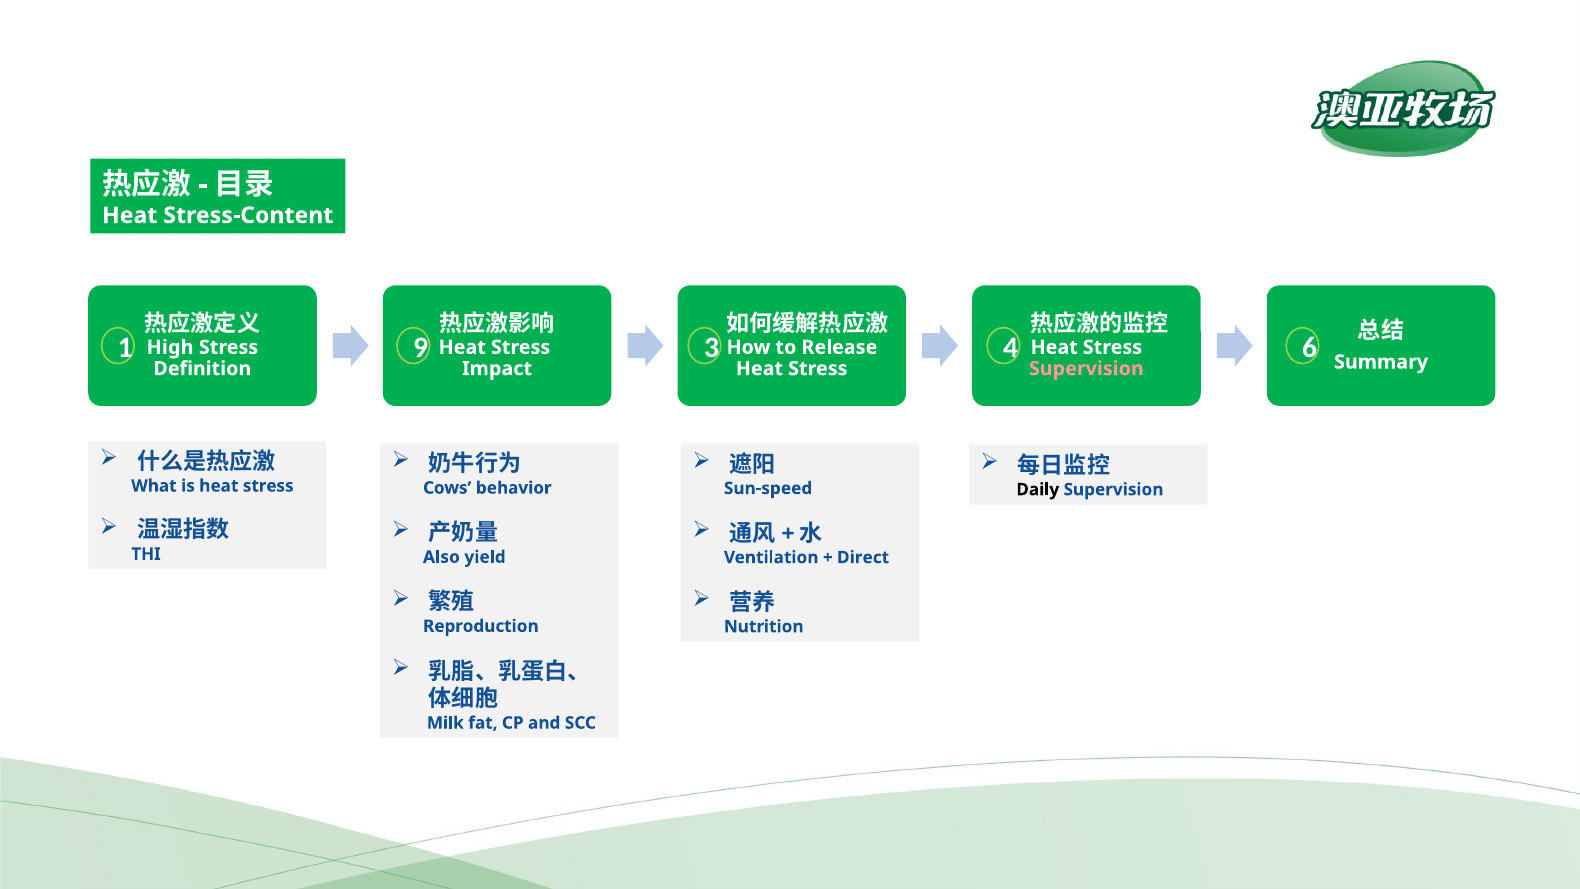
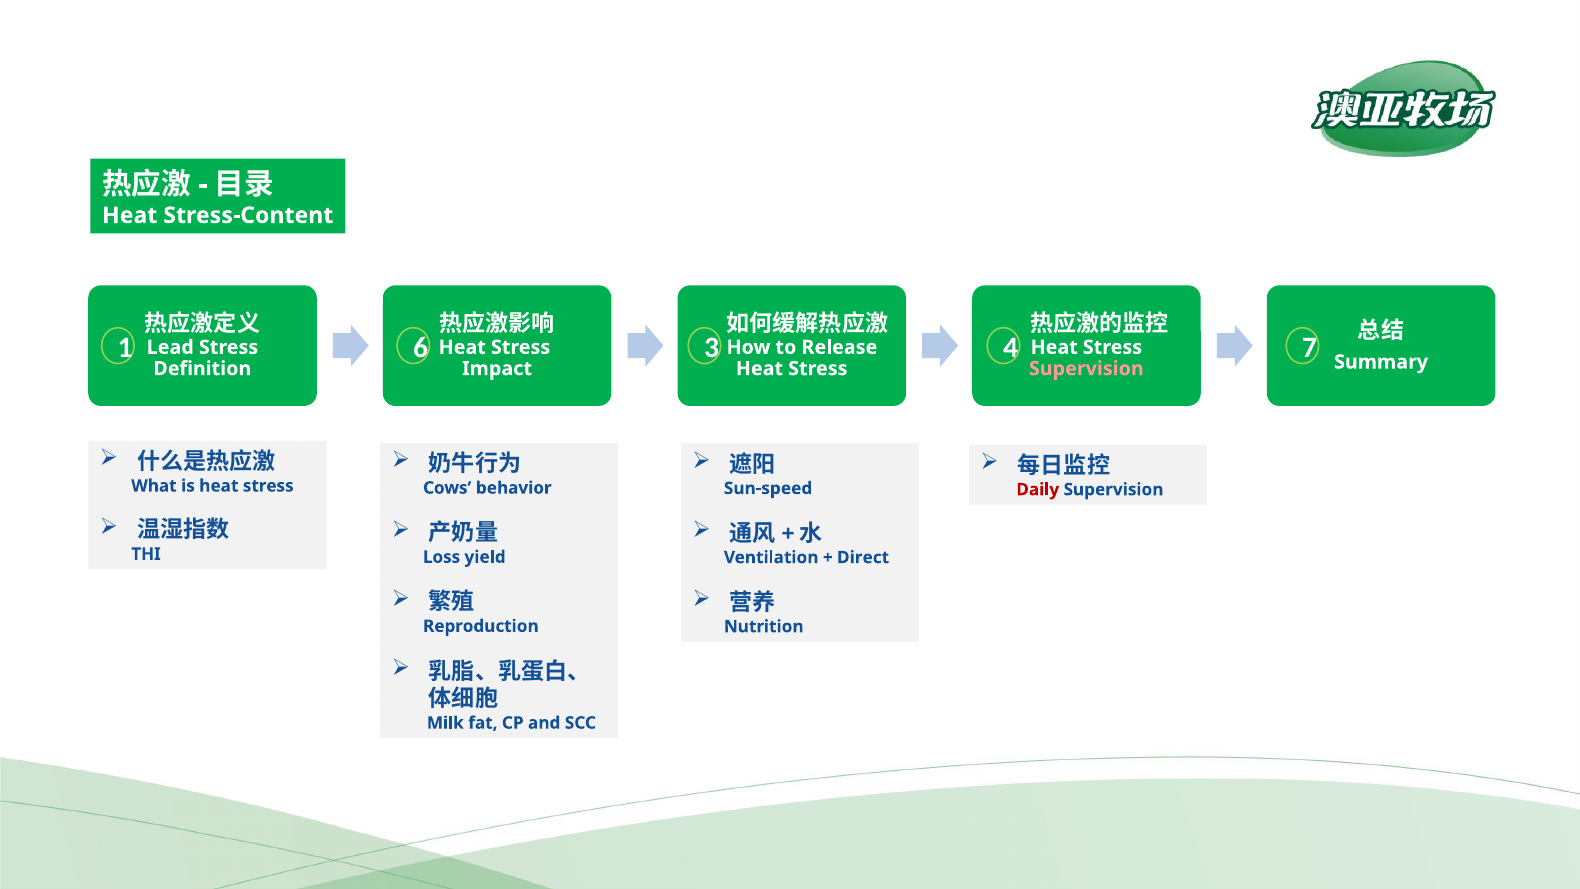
9: 9 -> 6
6: 6 -> 7
High: High -> Lead
Daily colour: black -> red
Also: Also -> Loss
